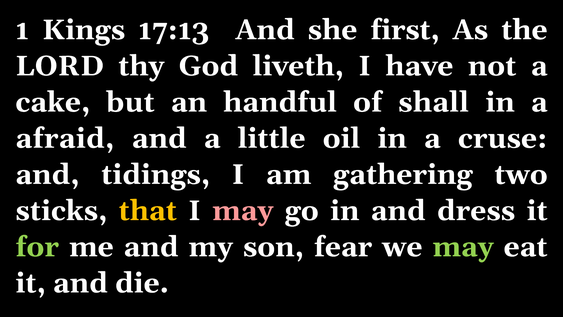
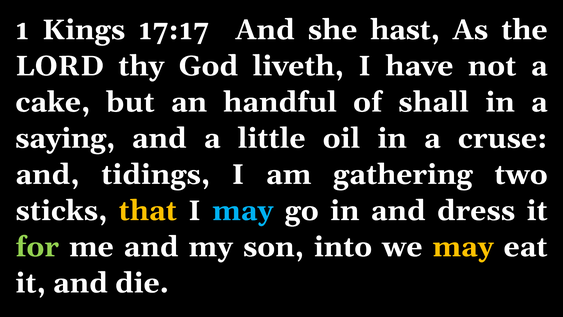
17:13: 17:13 -> 17:17
first: first -> hast
afraid: afraid -> saying
may at (243, 211) colour: pink -> light blue
fear: fear -> into
may at (463, 247) colour: light green -> yellow
